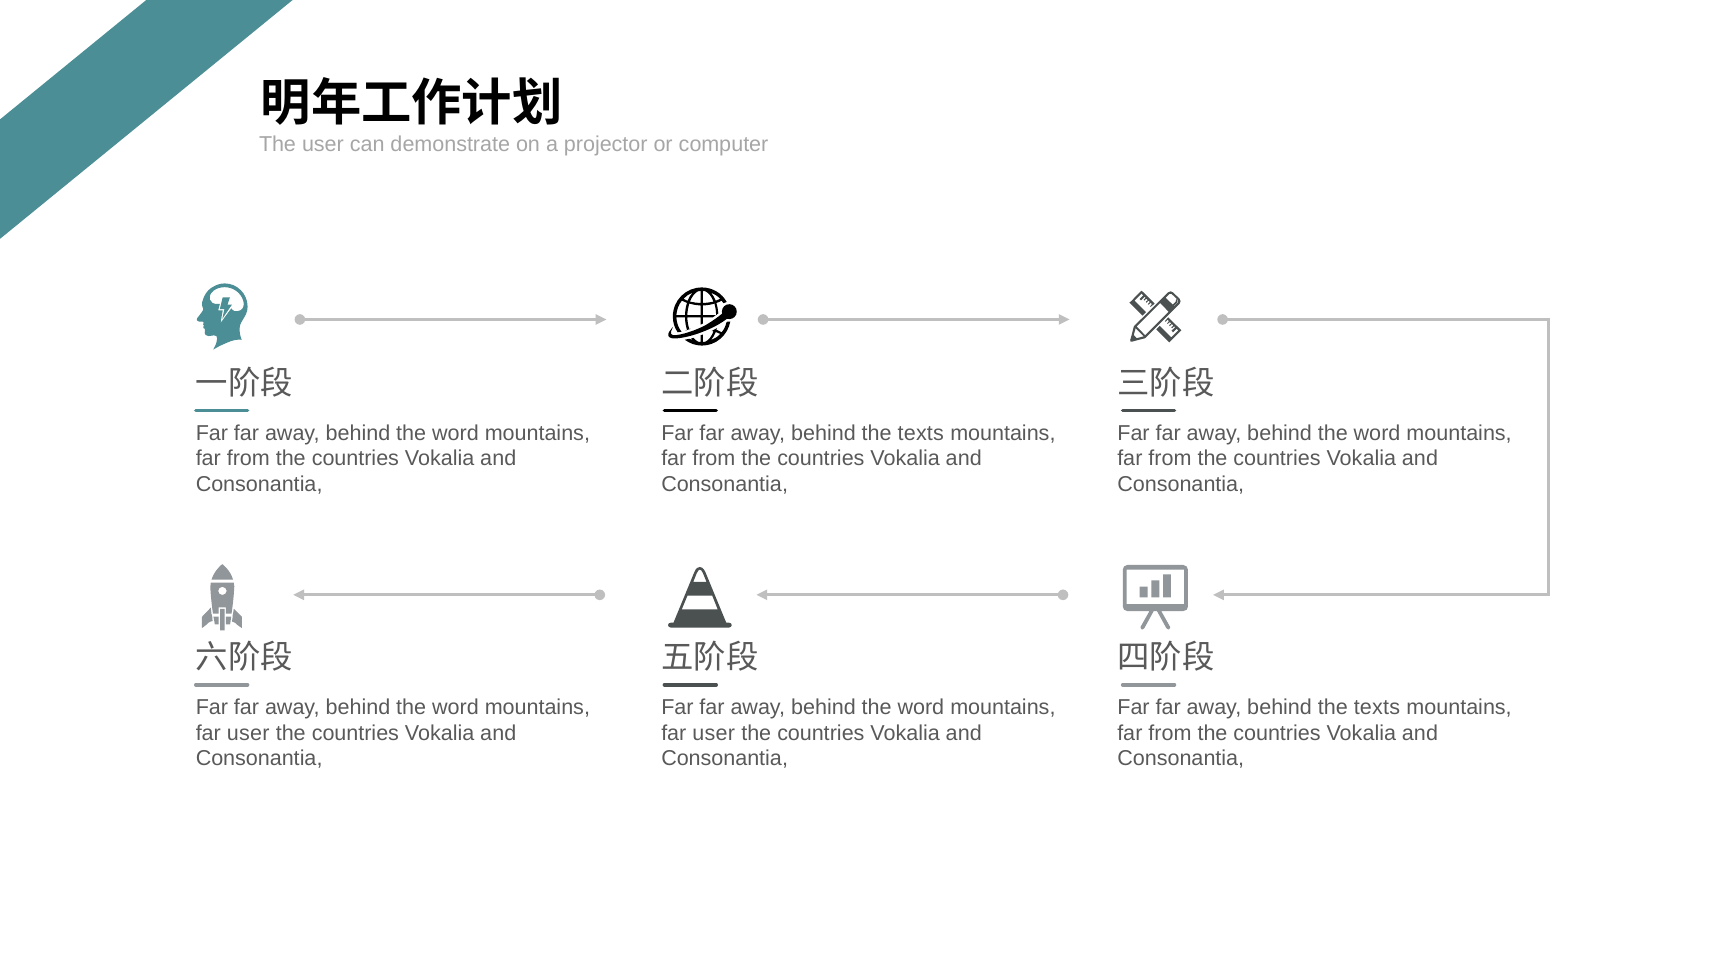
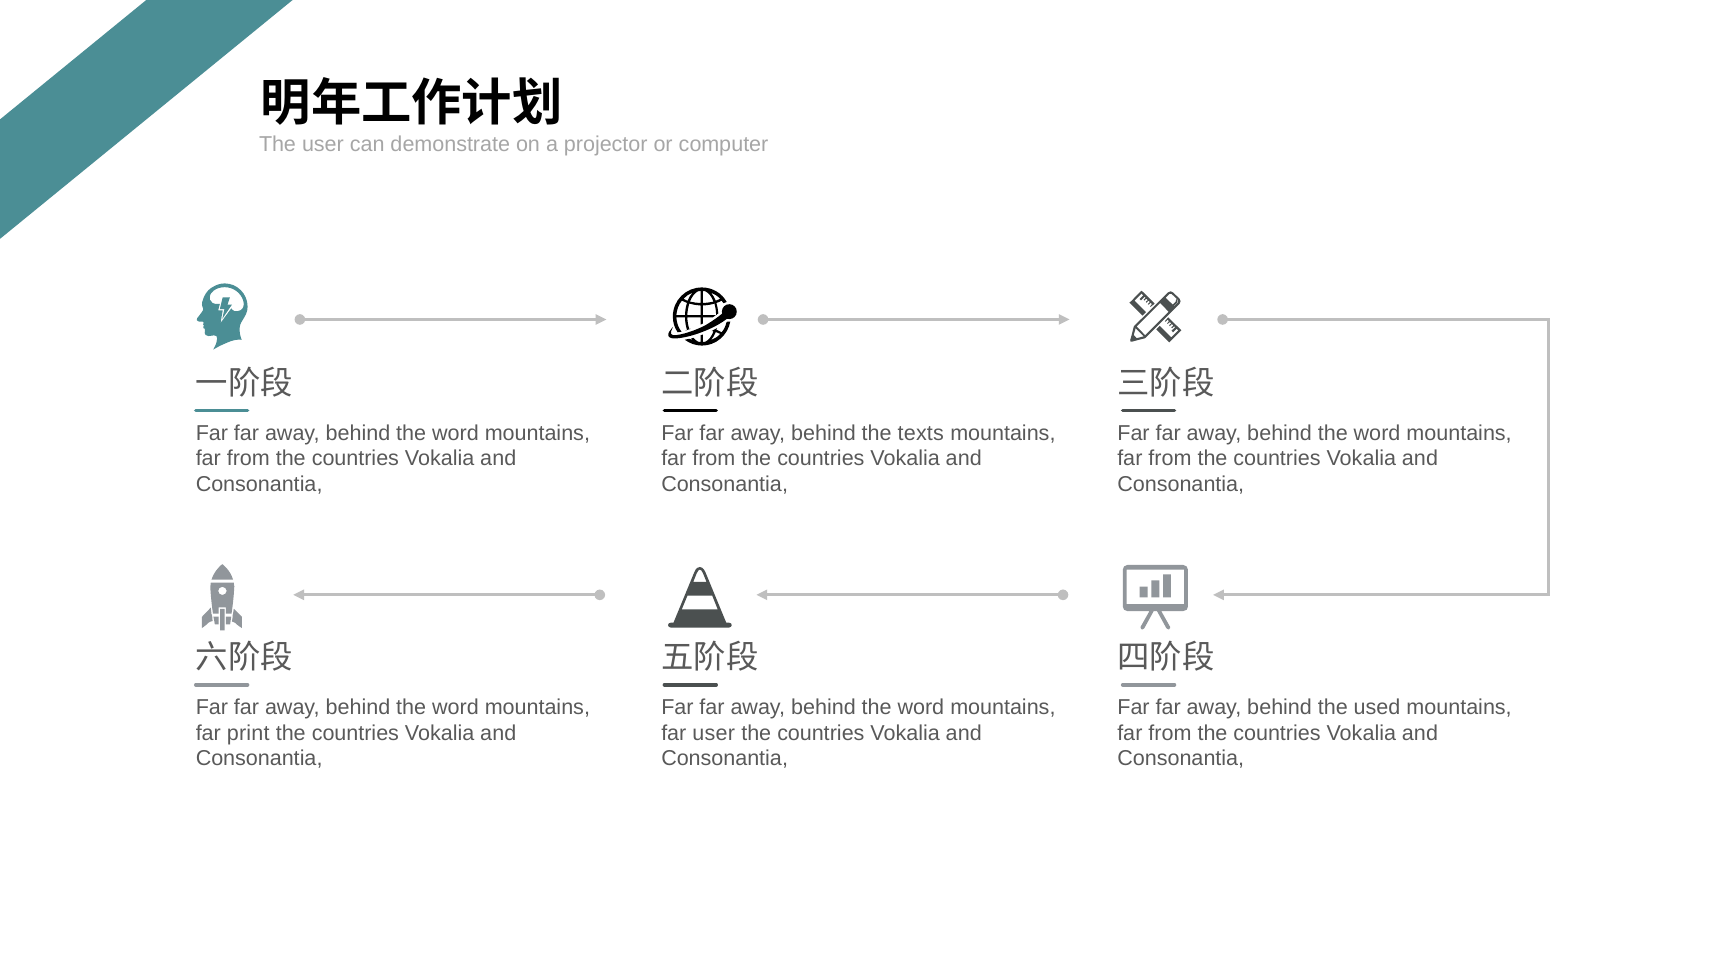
texts at (1377, 708): texts -> used
user at (248, 733): user -> print
